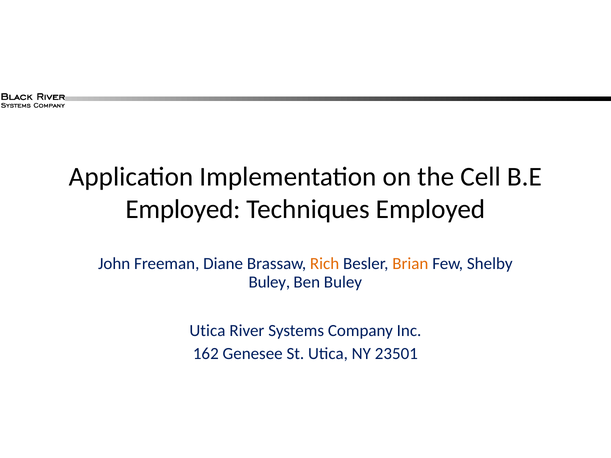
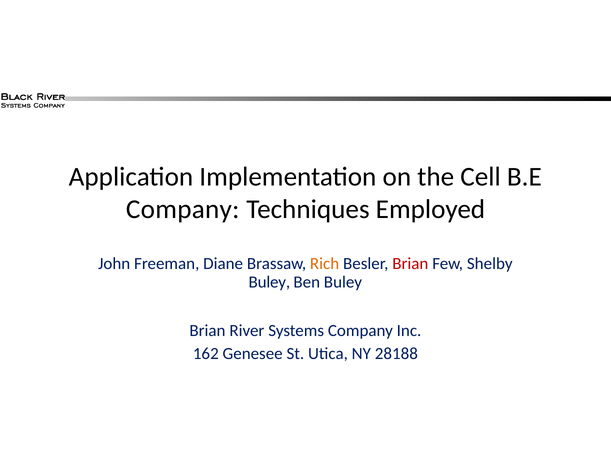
Employed at (183, 210): Employed -> Company
Brian at (410, 264) colour: orange -> red
Utica at (207, 331): Utica -> Brian
23501: 23501 -> 28188
